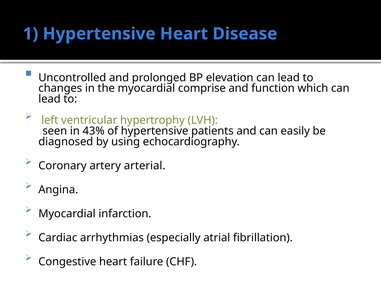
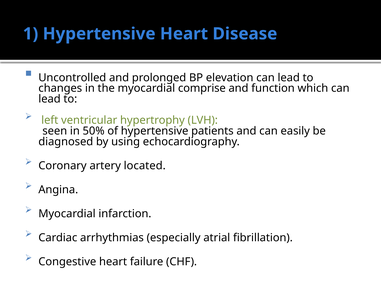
43%: 43% -> 50%
arterial: arterial -> located
